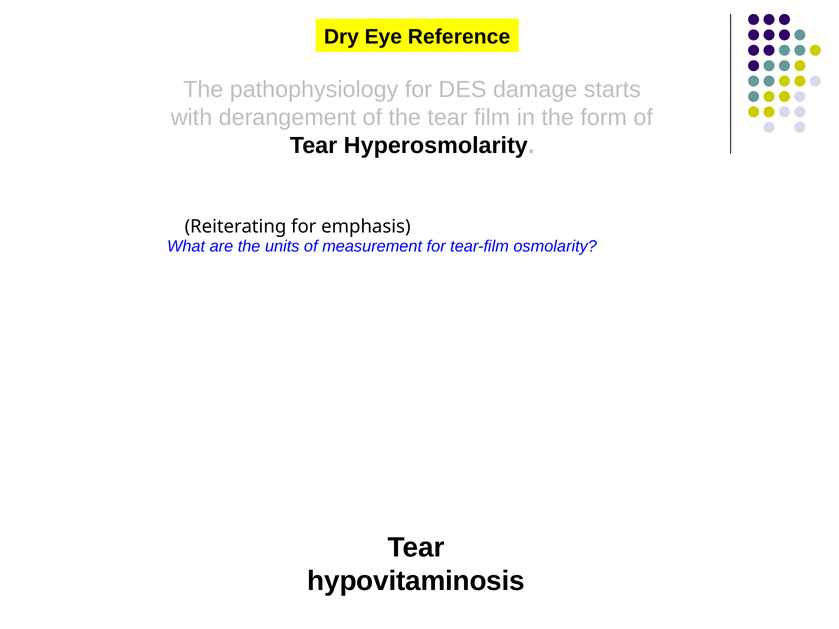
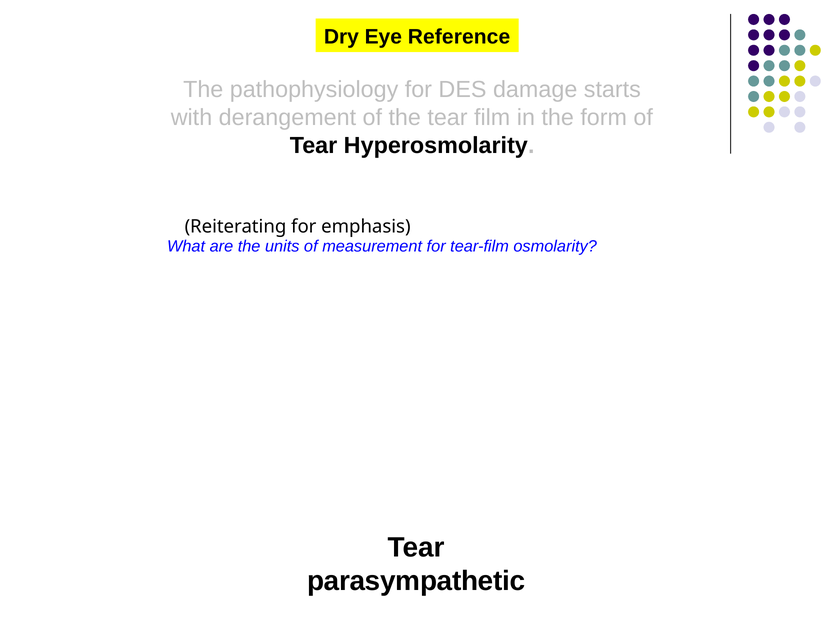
hypovitaminosis: hypovitaminosis -> parasympathetic
